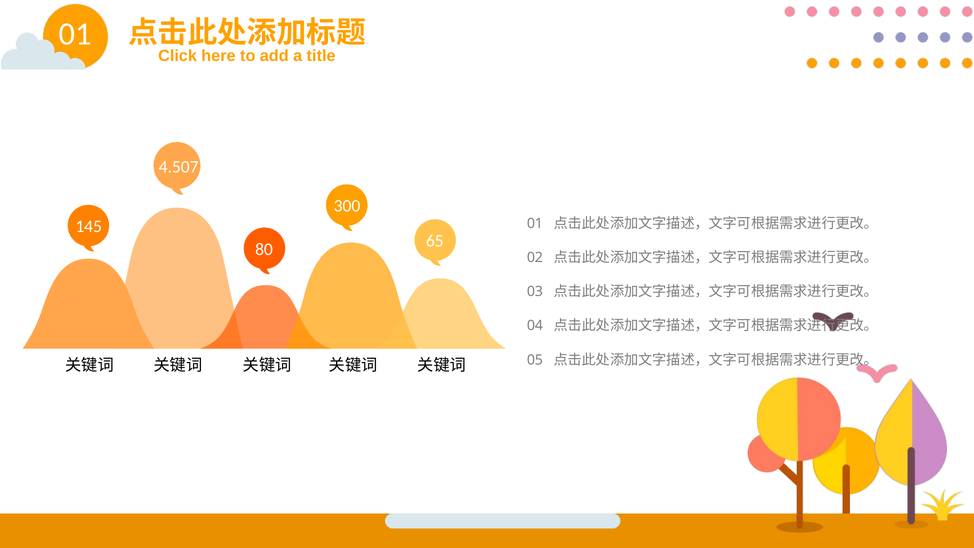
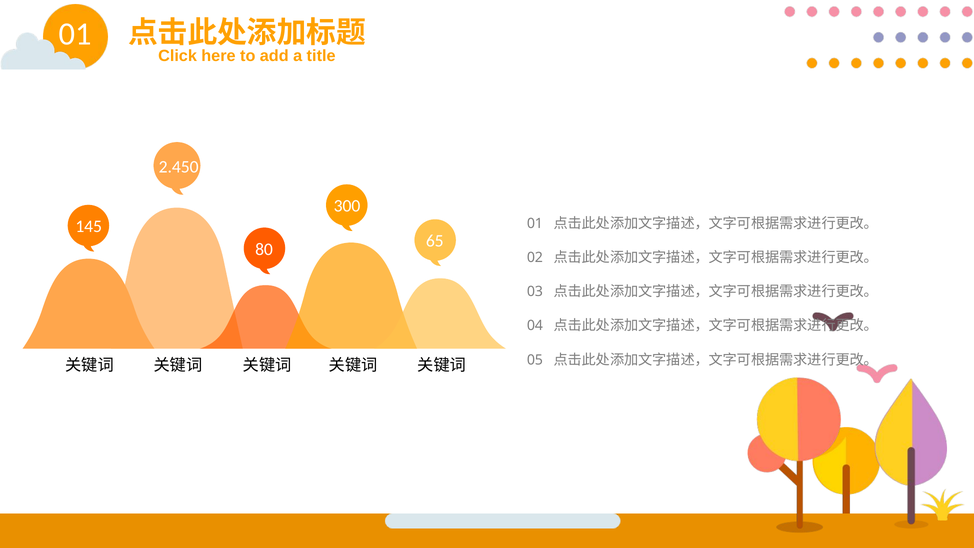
4.507: 4.507 -> 2.450
